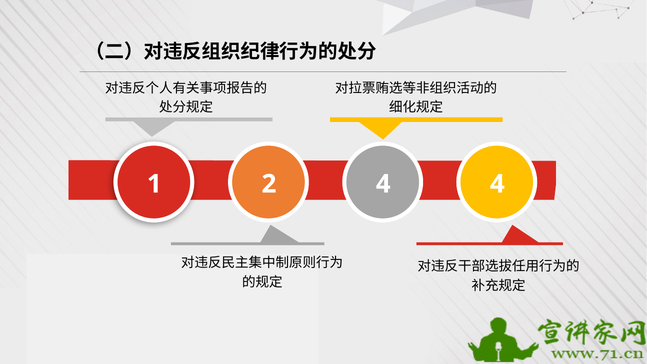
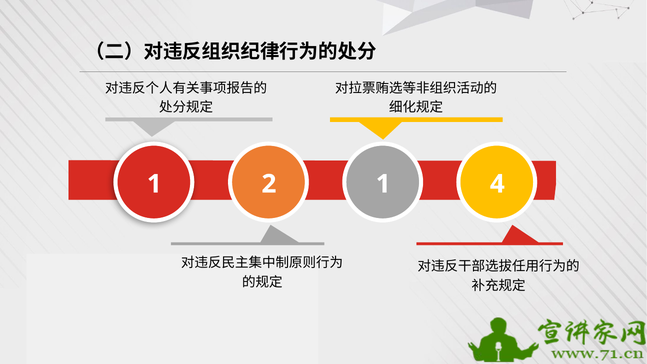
2 4: 4 -> 1
